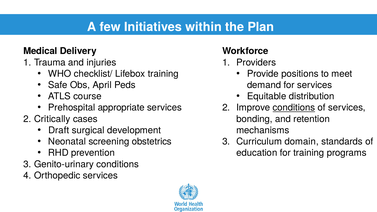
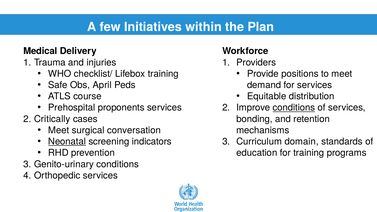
appropriate: appropriate -> proponents
Draft at (59, 130): Draft -> Meet
development: development -> conversation
Neonatal underline: none -> present
obstetrics: obstetrics -> indicators
